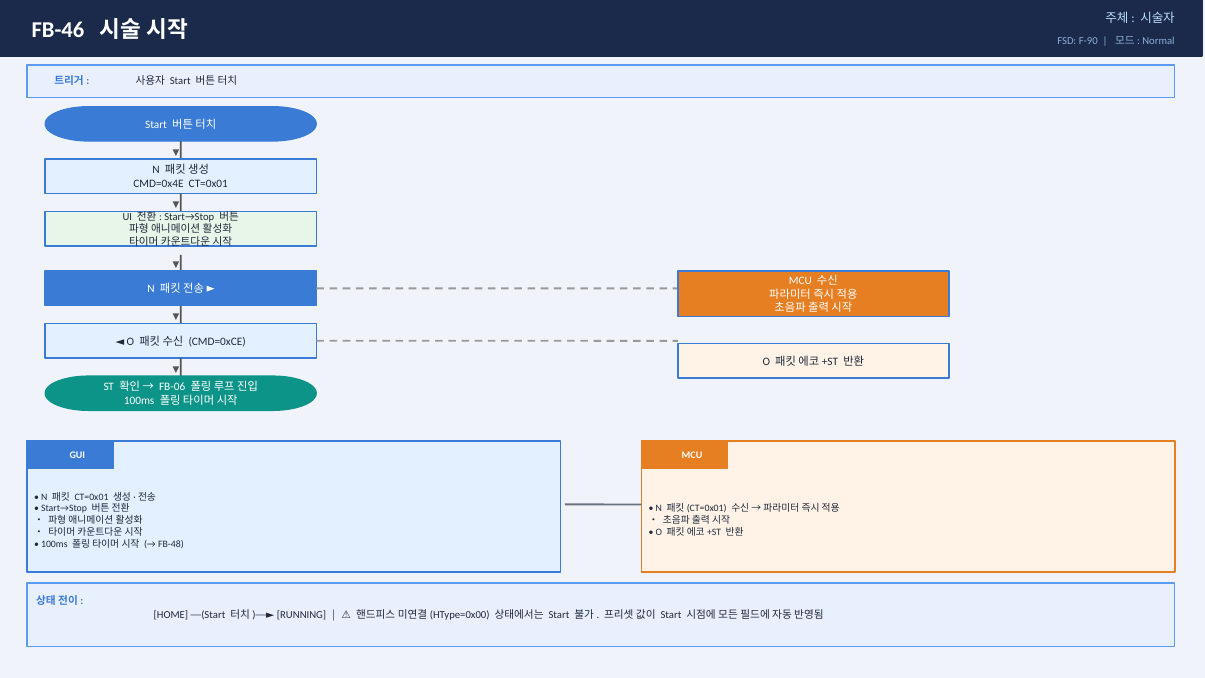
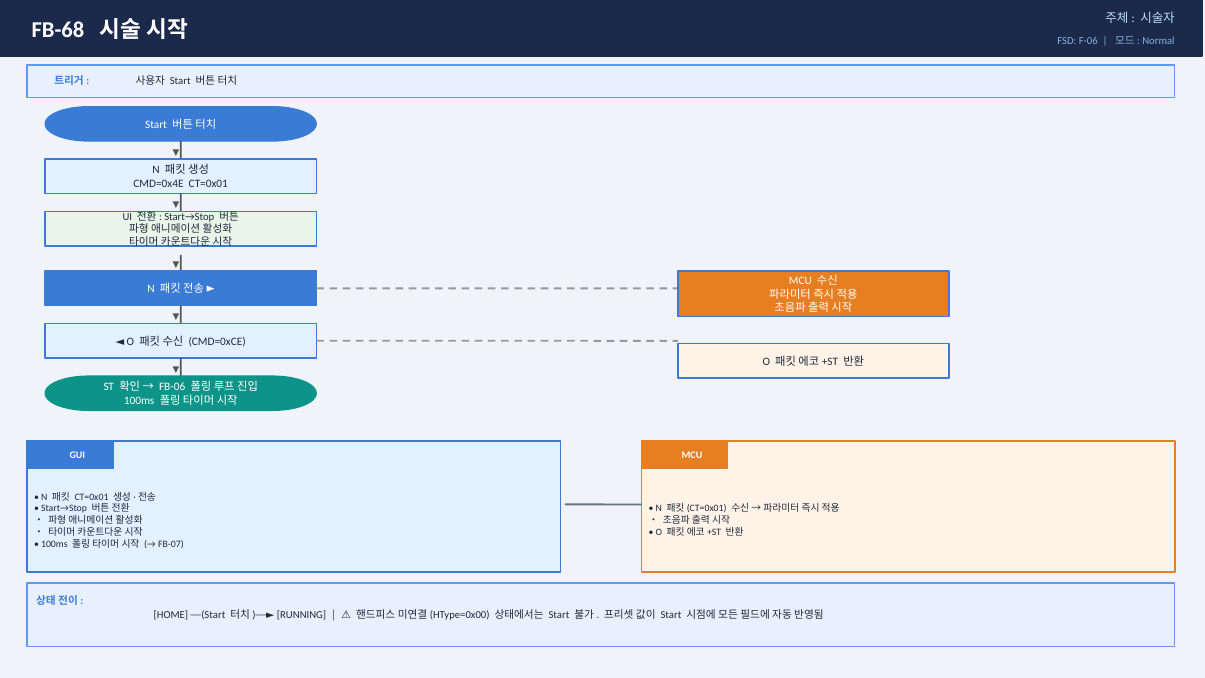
FB-46: FB-46 -> FB-68
F-90: F-90 -> F-06
FB-48: FB-48 -> FB-07
